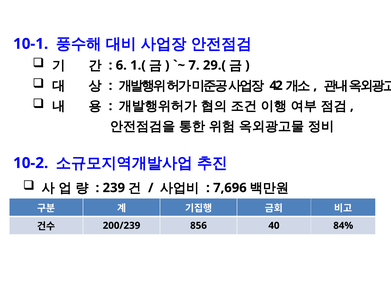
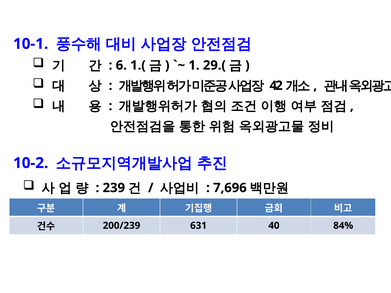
7: 7 -> 1
856: 856 -> 631
